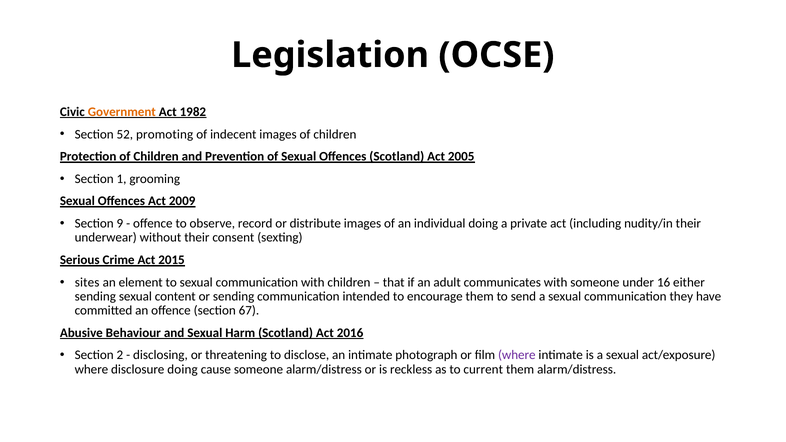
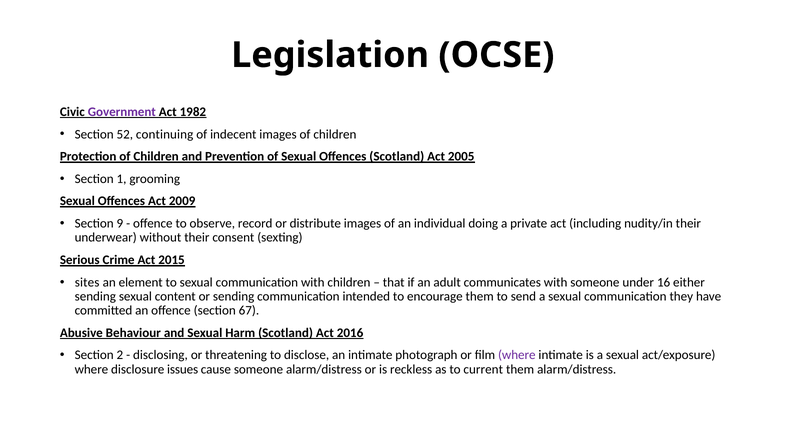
Government colour: orange -> purple
promoting: promoting -> continuing
disclosure doing: doing -> issues
